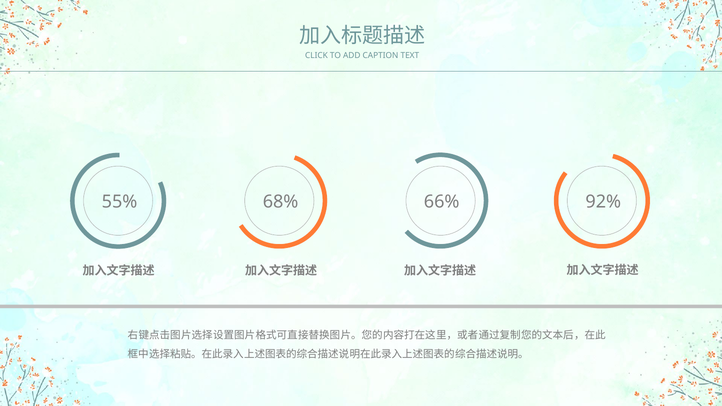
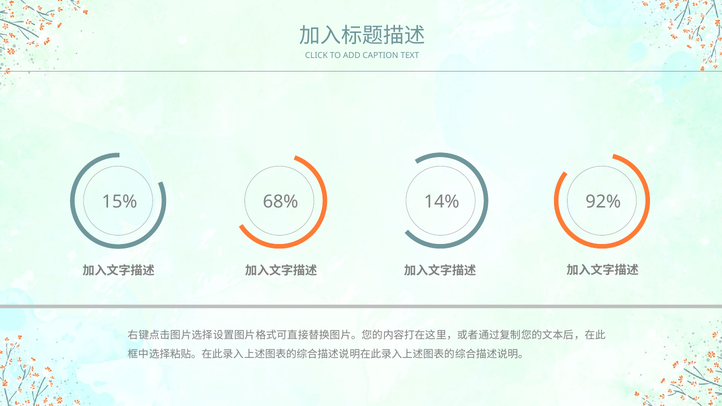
55%: 55% -> 15%
66%: 66% -> 14%
